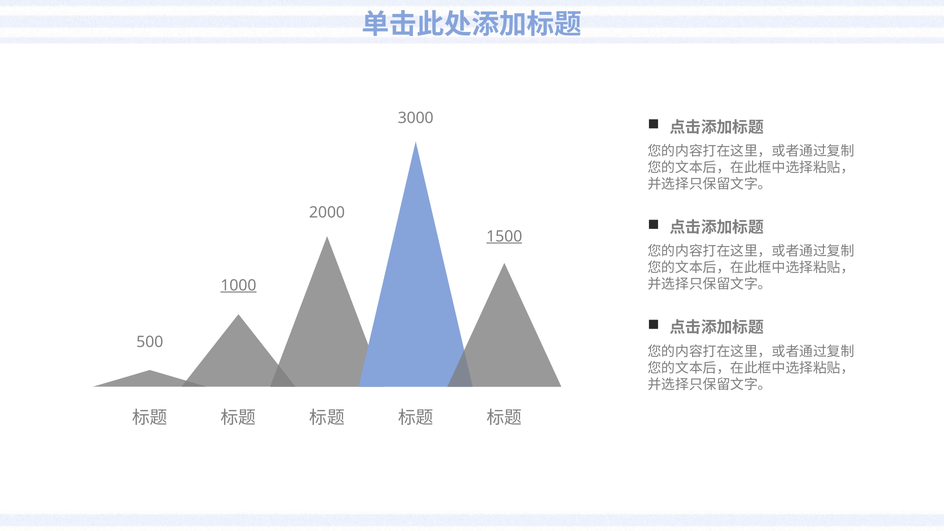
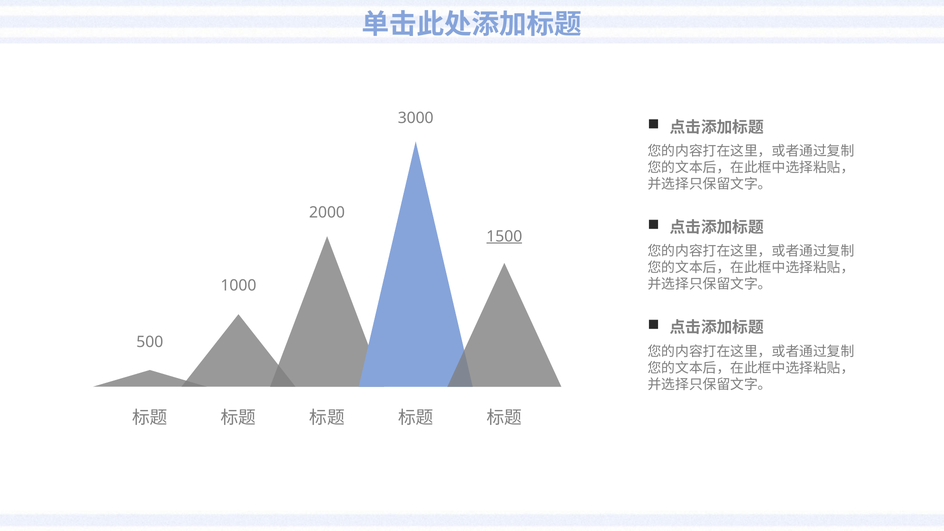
1000 underline: present -> none
